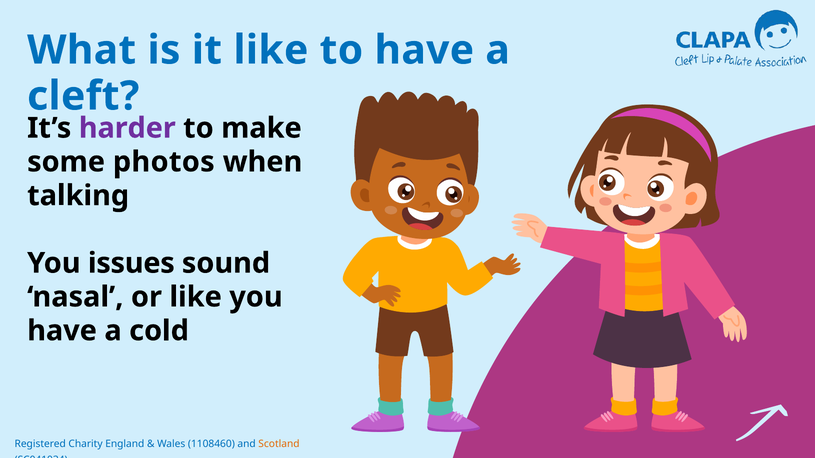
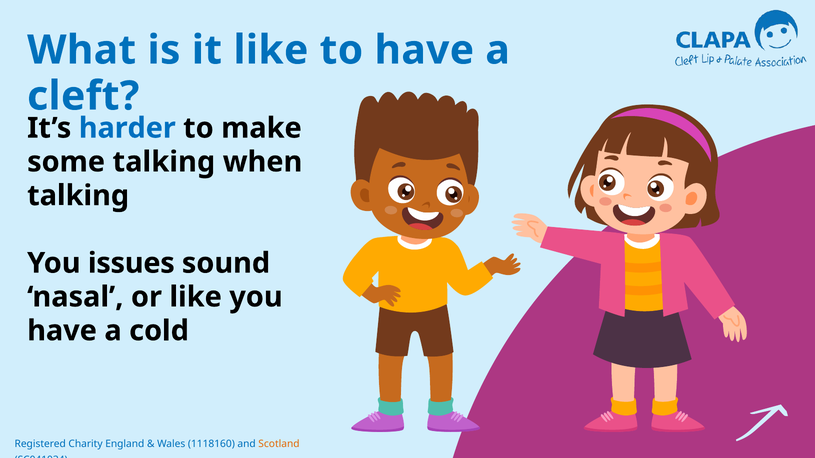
harder colour: purple -> blue
some photos: photos -> talking
1108460: 1108460 -> 1118160
